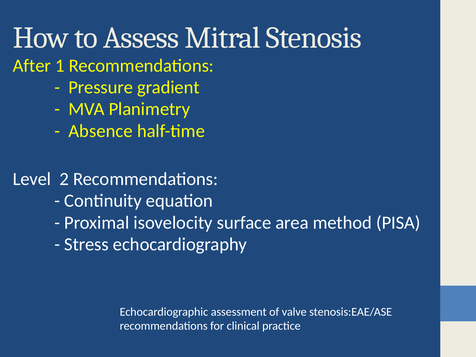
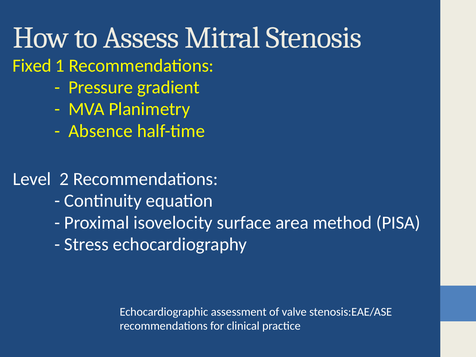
After: After -> Fixed
